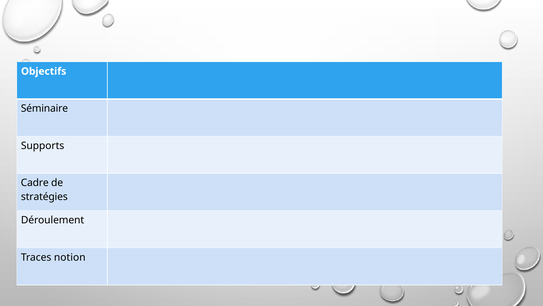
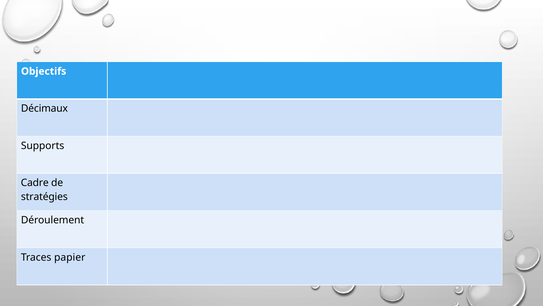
Séminaire: Séminaire -> Décimaux
notion: notion -> papier
